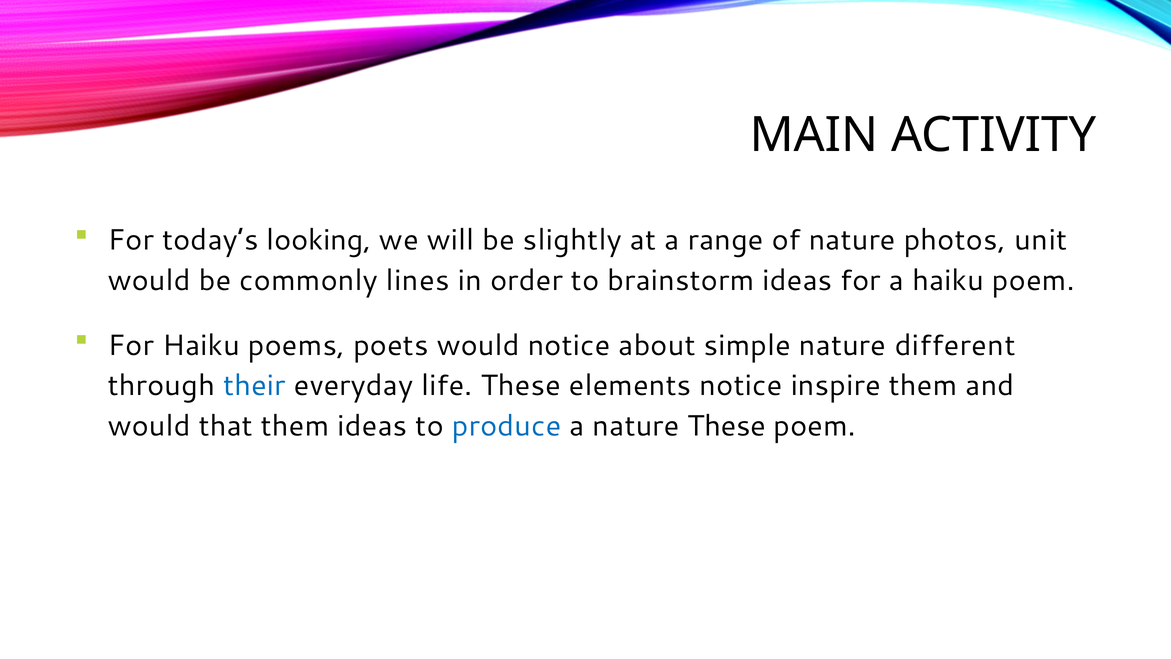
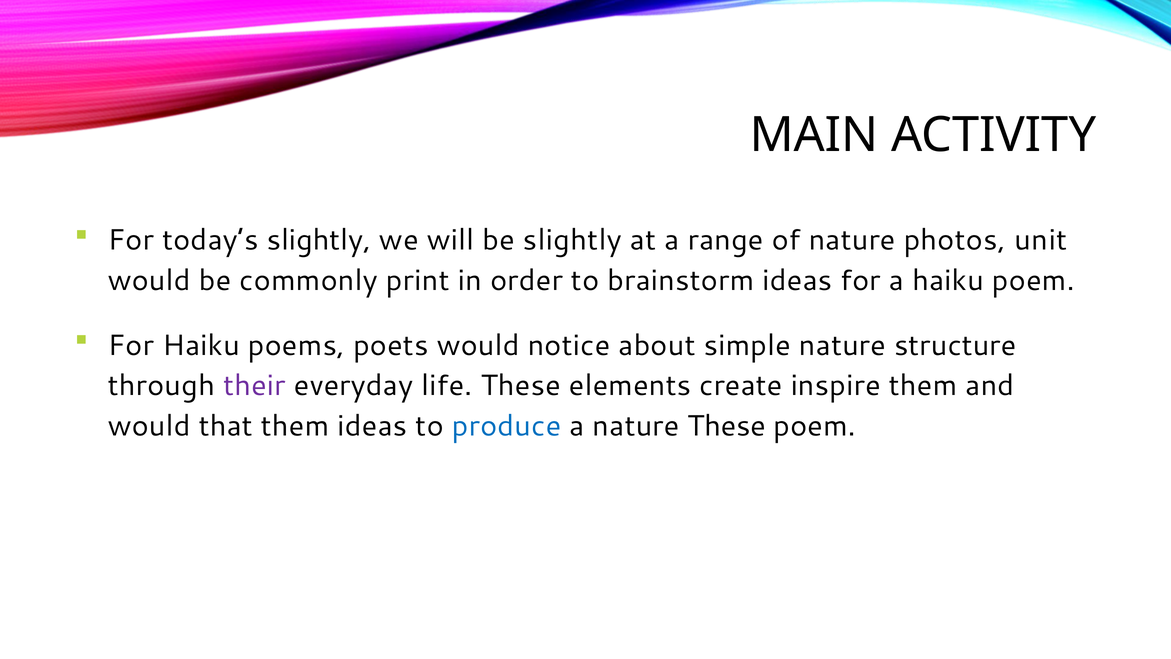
today’s looking: looking -> slightly
lines: lines -> print
different: different -> structure
their colour: blue -> purple
elements notice: notice -> create
